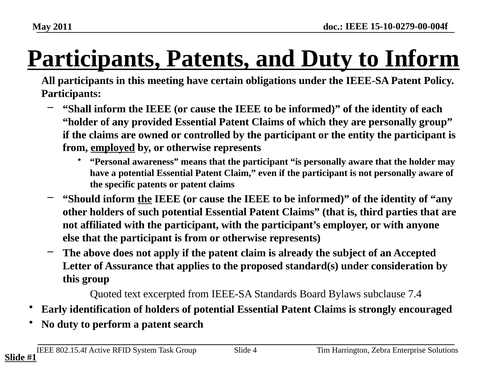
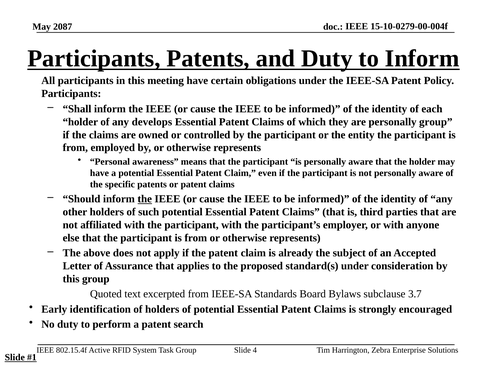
2011: 2011 -> 2087
provided: provided -> develops
employed underline: present -> none
7.4: 7.4 -> 3.7
